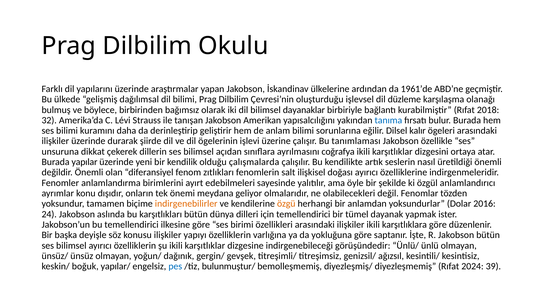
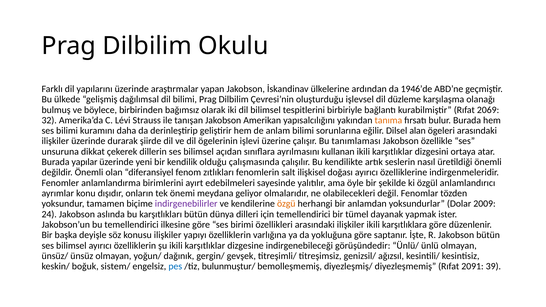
1961’de: 1961’de -> 1946’de
dayanaklar: dayanaklar -> tespitlerini
2018: 2018 -> 2069
tanıma colour: blue -> orange
kalır: kalır -> alan
coğrafya: coğrafya -> kullanan
çalışmalarda: çalışmalarda -> çalışmasında
indirgenebilirler colour: orange -> purple
2016: 2016 -> 2009
yapılar/: yapılar/ -> sistem/
2024: 2024 -> 2091
